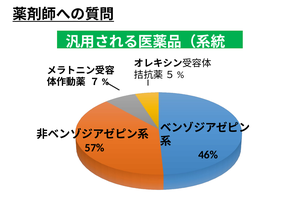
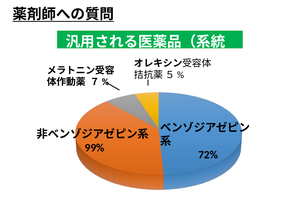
57%: 57% -> 99%
46%: 46% -> 72%
